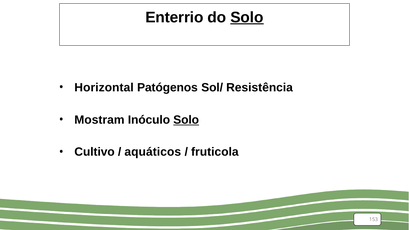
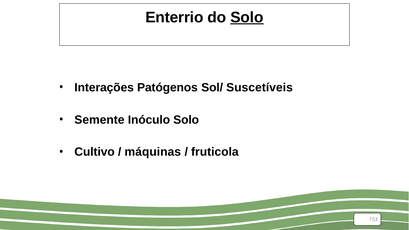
Horizontal: Horizontal -> Interações
Resistência: Resistência -> Suscetíveis
Mostram: Mostram -> Semente
Solo at (186, 120) underline: present -> none
aquáticos: aquáticos -> máquinas
